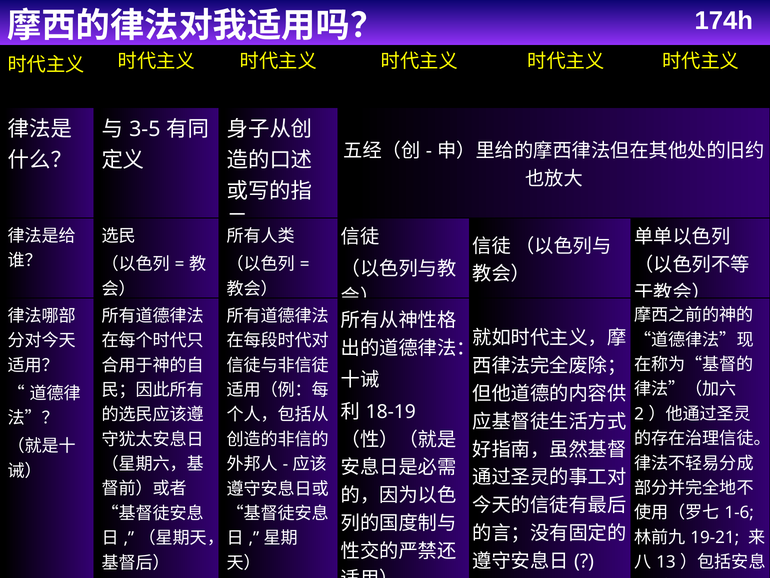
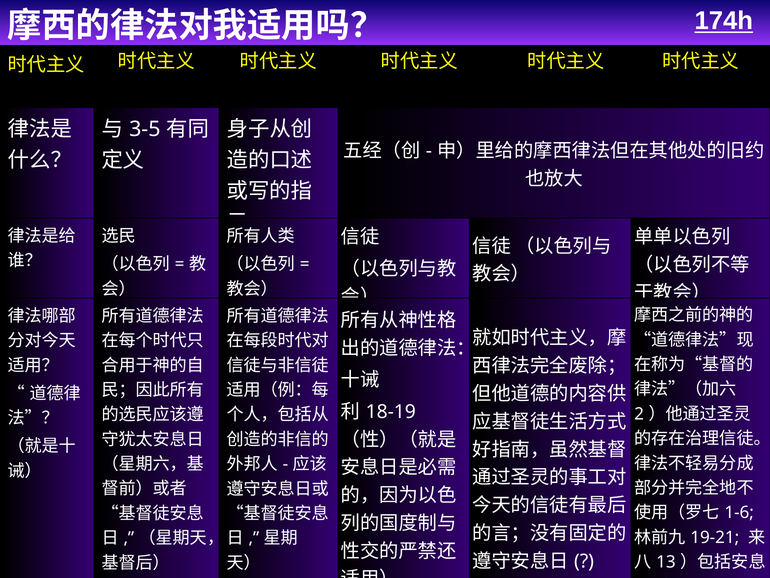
174h underline: none -> present
